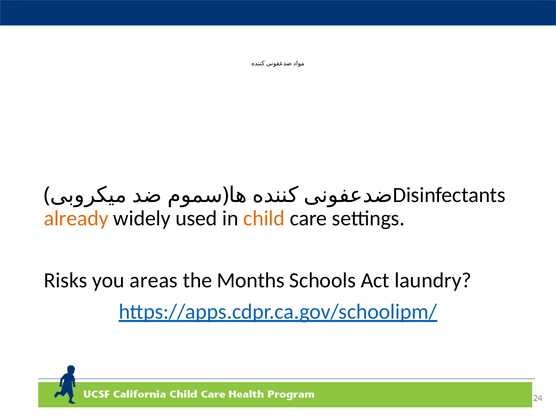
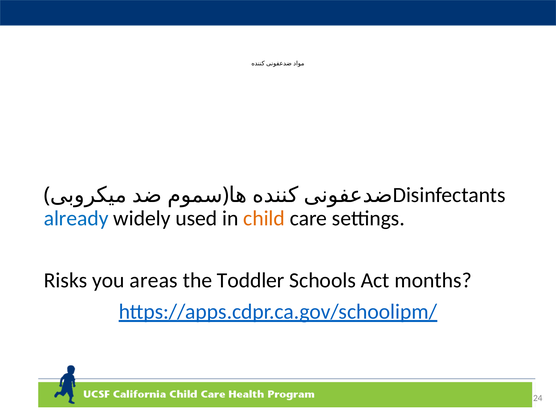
already colour: orange -> blue
Months: Months -> Toddler
laundry: laundry -> months
